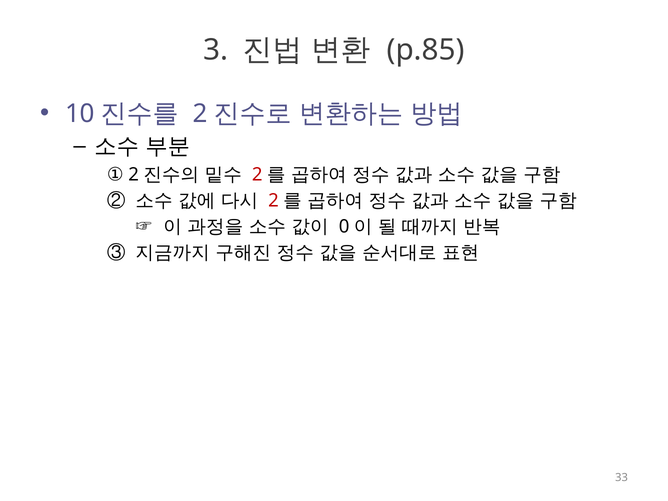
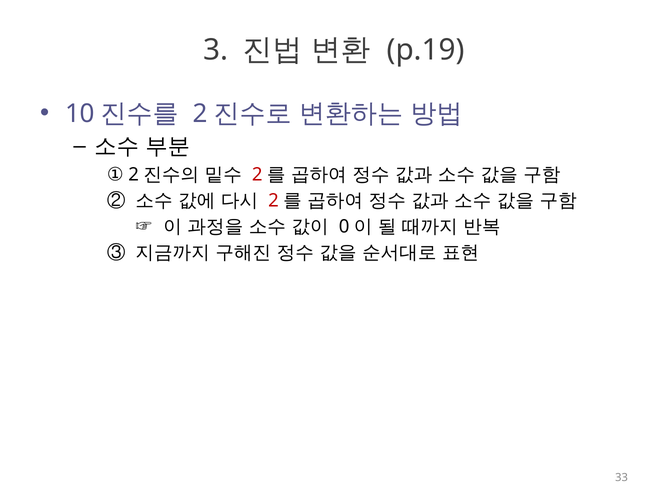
p.85: p.85 -> p.19
